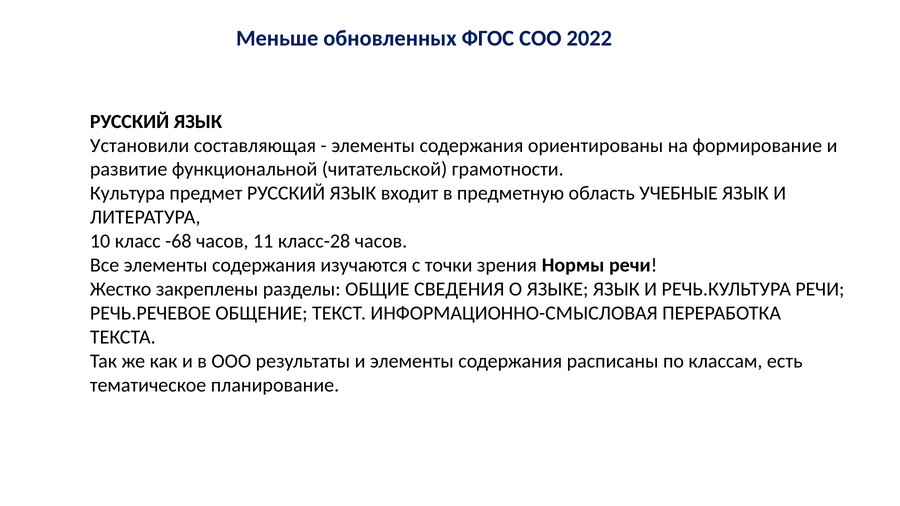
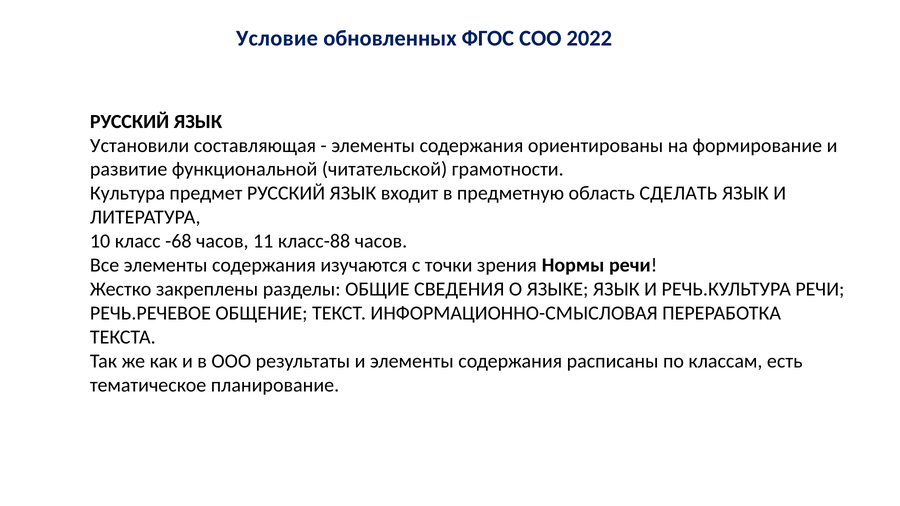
Меньше: Меньше -> Условие
УЧЕБНЫЕ: УЧЕБНЫЕ -> СДЕЛАТЬ
класс-28: класс-28 -> класс-88
